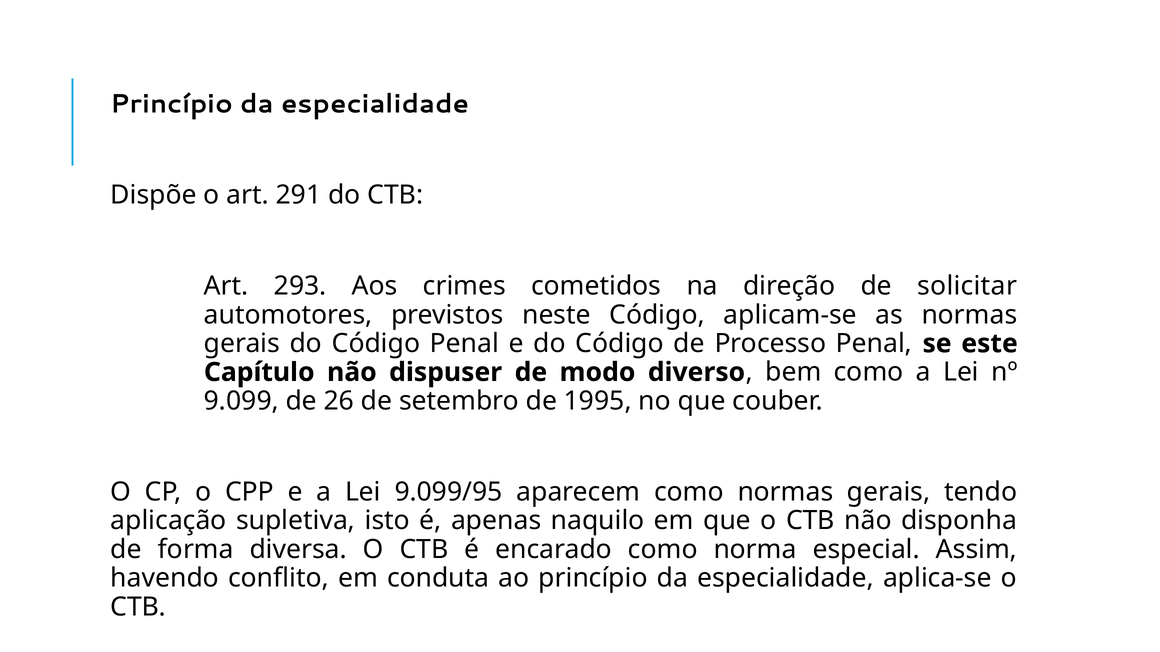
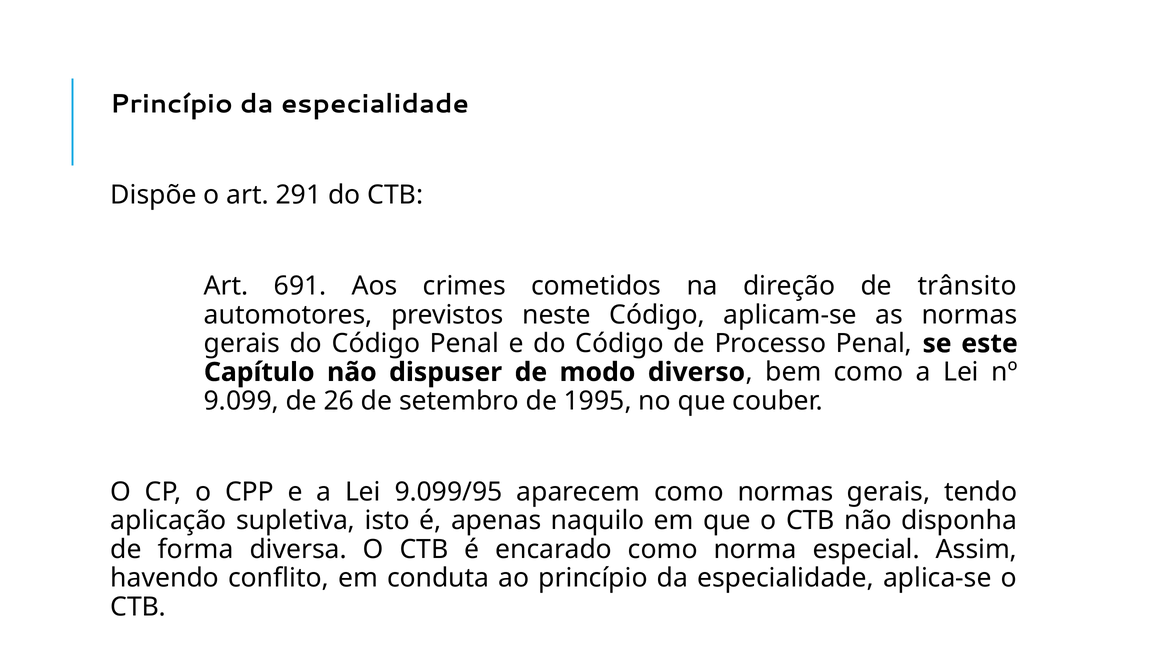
293: 293 -> 691
solicitar: solicitar -> trânsito
